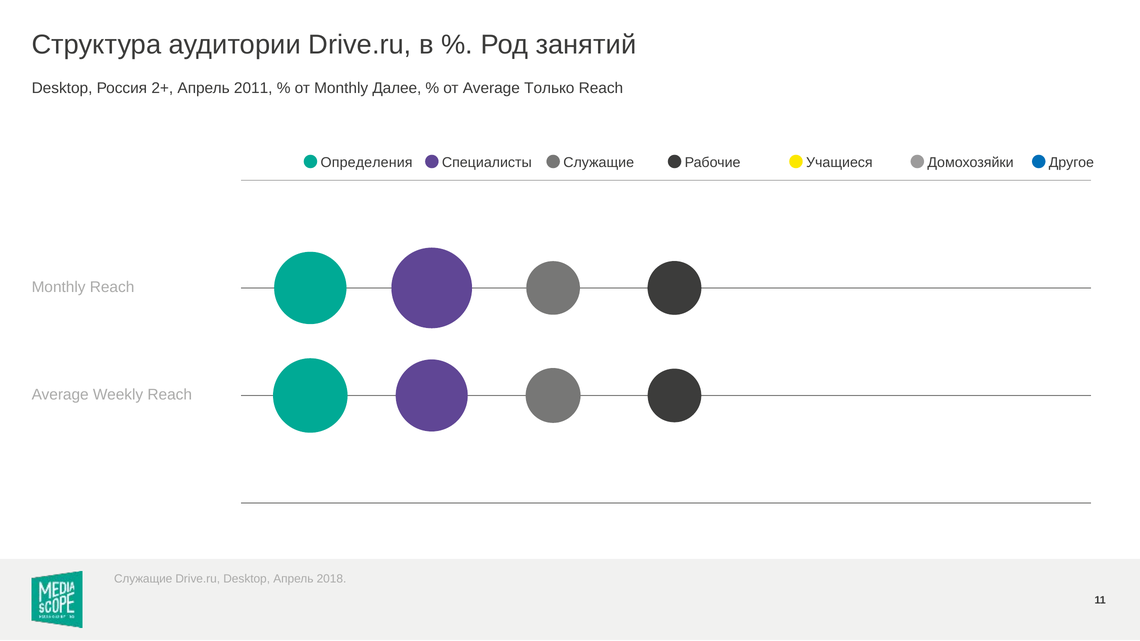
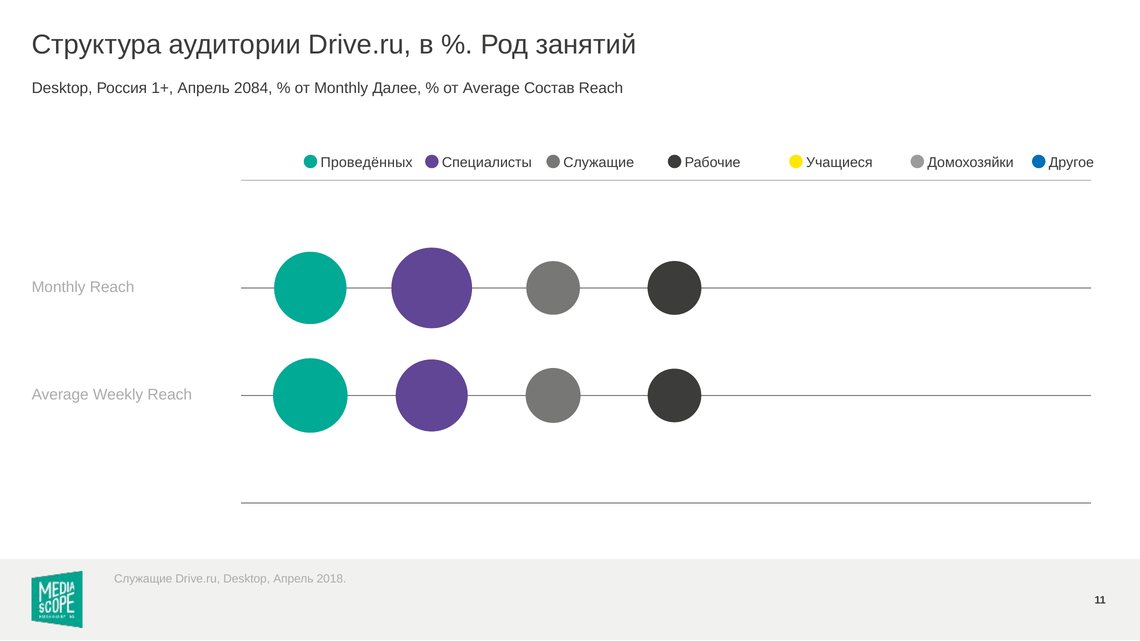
2+: 2+ -> 1+
2011: 2011 -> 2084
Только: Только -> Состав
Определения: Определения -> Проведённых
